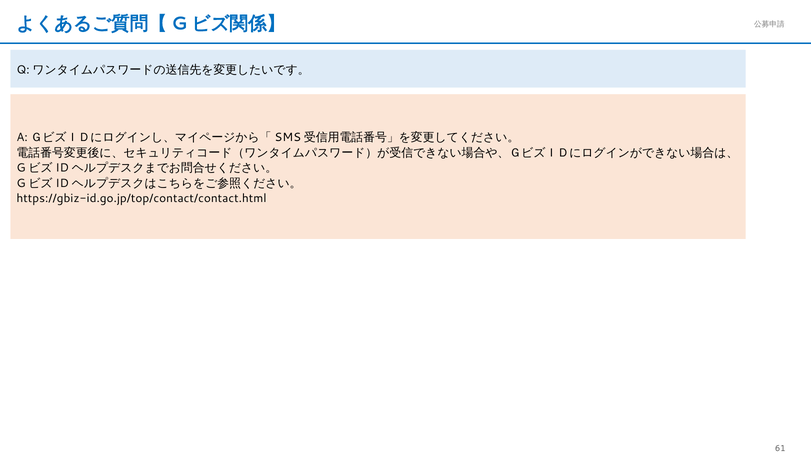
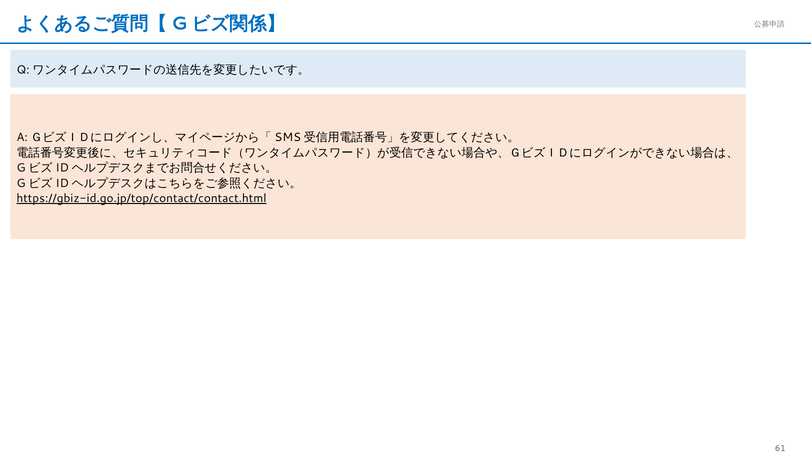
https://gbiz-id.go.jp/top/contact/contact.html underline: none -> present
